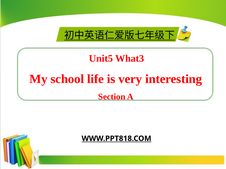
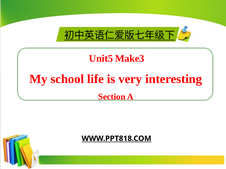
What3: What3 -> Make3
